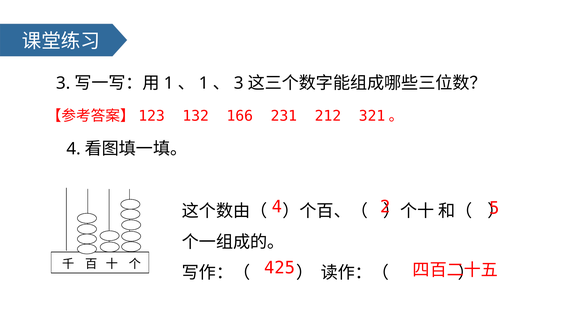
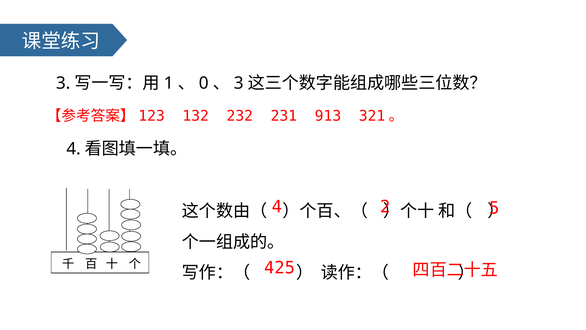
1 at (204, 83): 1 -> 0
166: 166 -> 232
212: 212 -> 913
